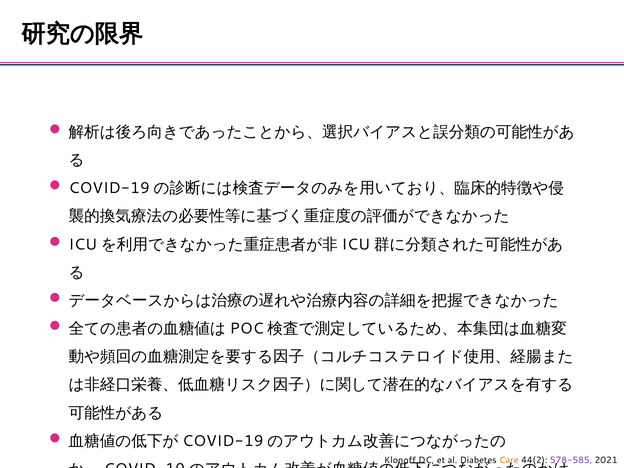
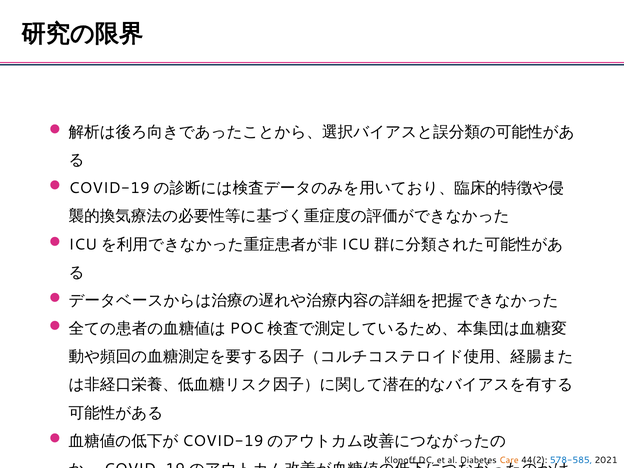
578-585 colour: purple -> blue
